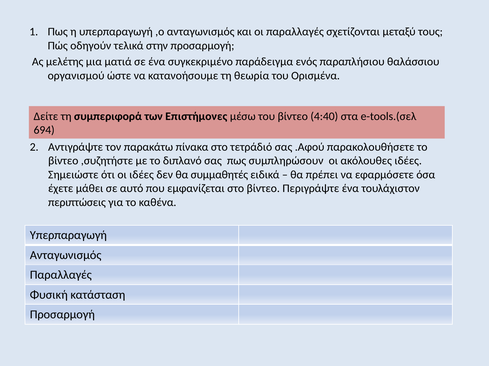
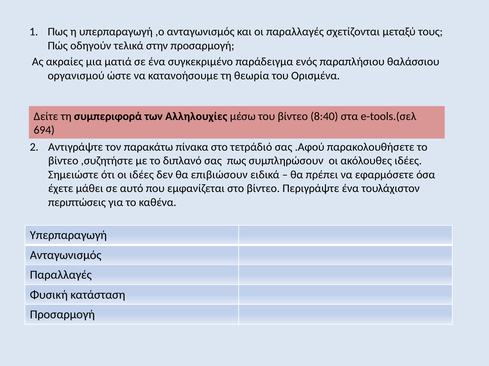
μελέτης: μελέτης -> ακραίες
Επιστήμονες: Επιστήμονες -> Αλληλουχίες
4:40: 4:40 -> 8:40
συμμαθητές: συμμαθητές -> επιβιώσουν
